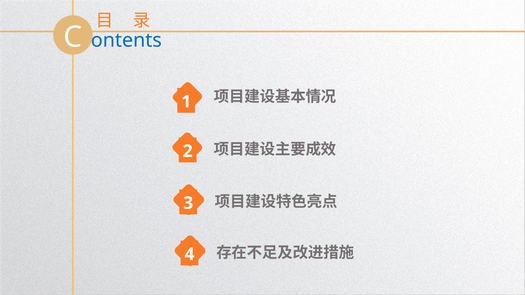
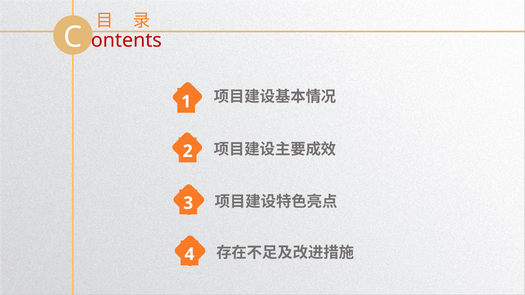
ontents colour: blue -> red
